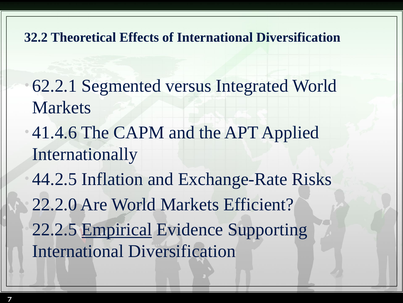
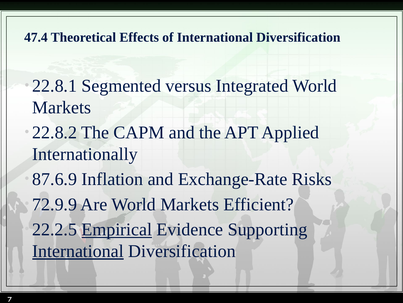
32.2: 32.2 -> 47.4
62.2.1: 62.2.1 -> 22.8.1
41.4.6: 41.4.6 -> 22.8.2
44.2.5: 44.2.5 -> 87.6.9
22.2.0: 22.2.0 -> 72.9.9
International at (78, 251) underline: none -> present
